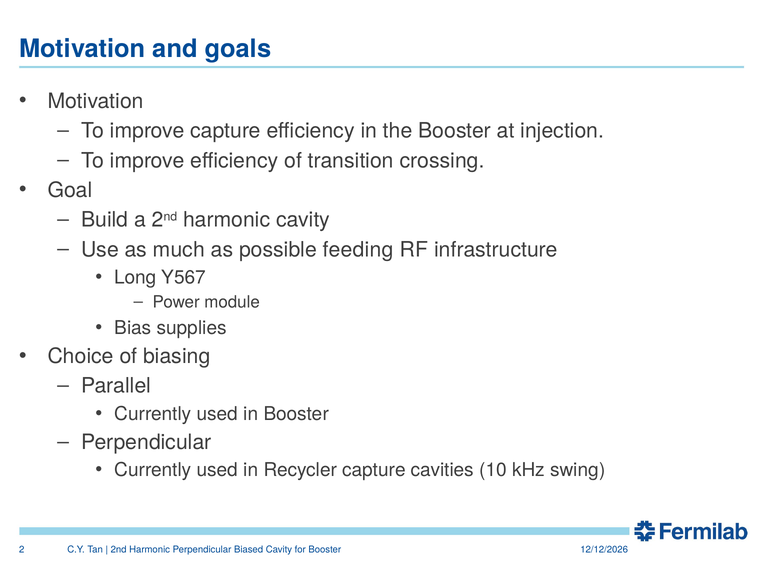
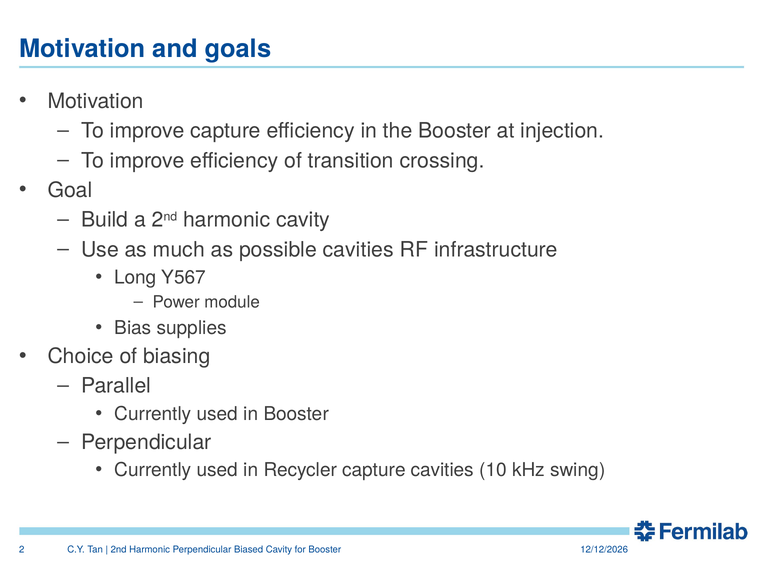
possible feeding: feeding -> cavities
